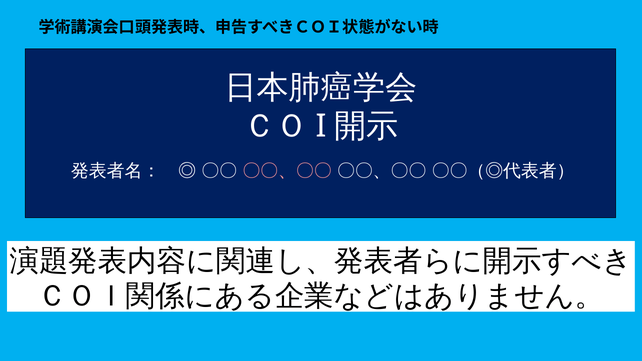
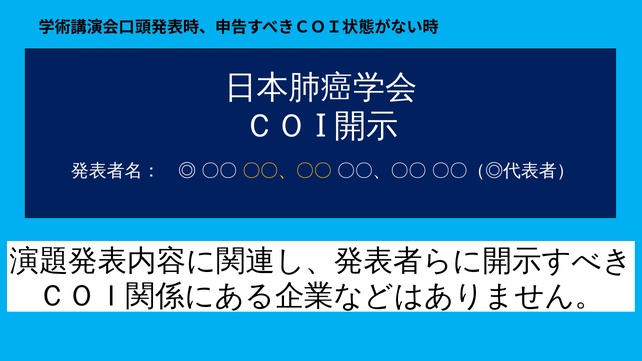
〇〇、〇〇 at (287, 171) colour: pink -> yellow
